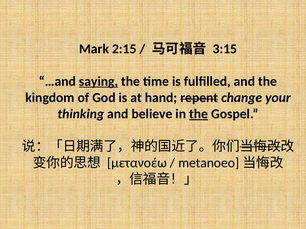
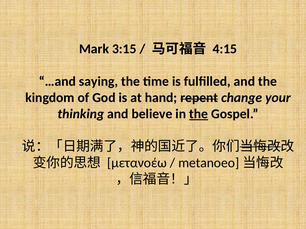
2:15: 2:15 -> 3:15
3:15: 3:15 -> 4:15
saying underline: present -> none
